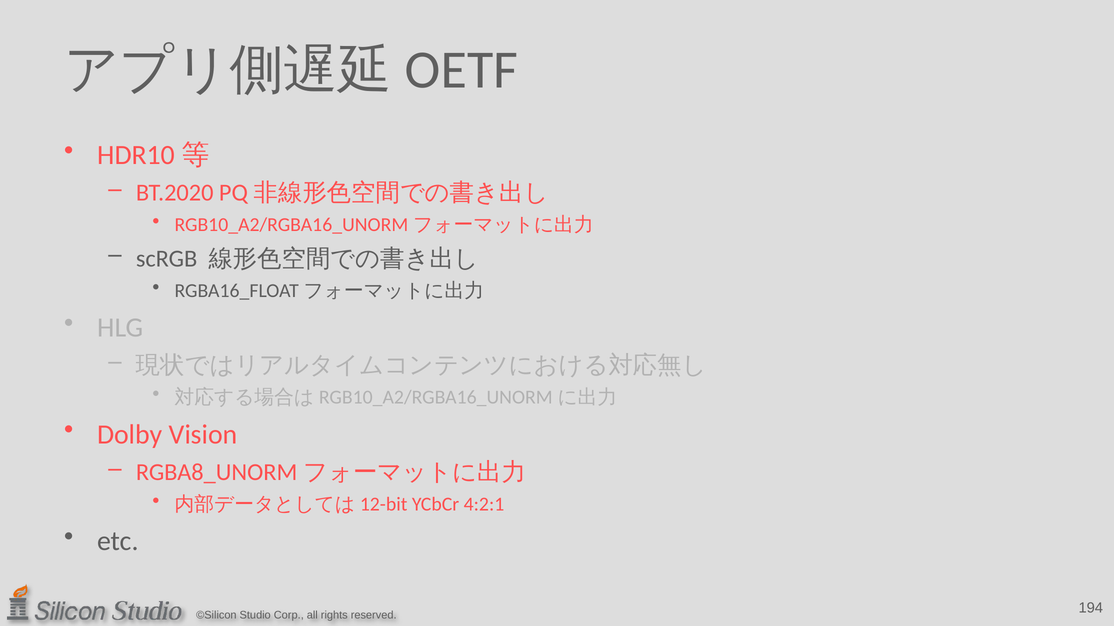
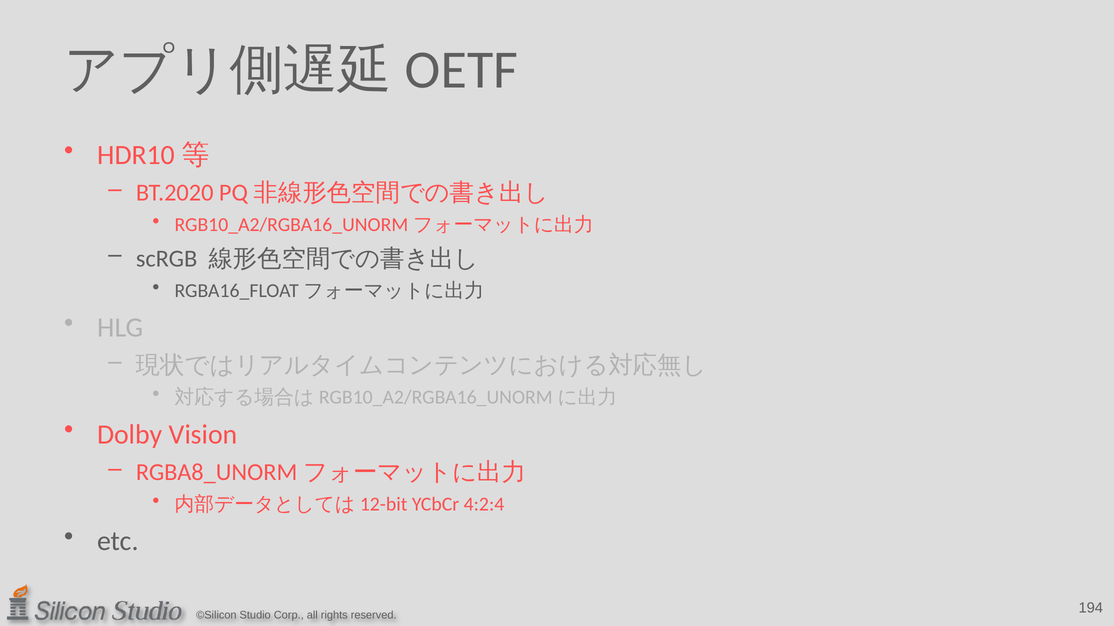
4:2:1: 4:2:1 -> 4:2:4
